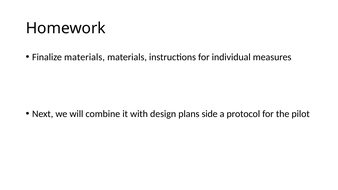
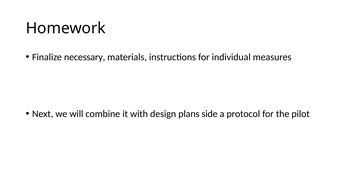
Finalize materials: materials -> necessary
